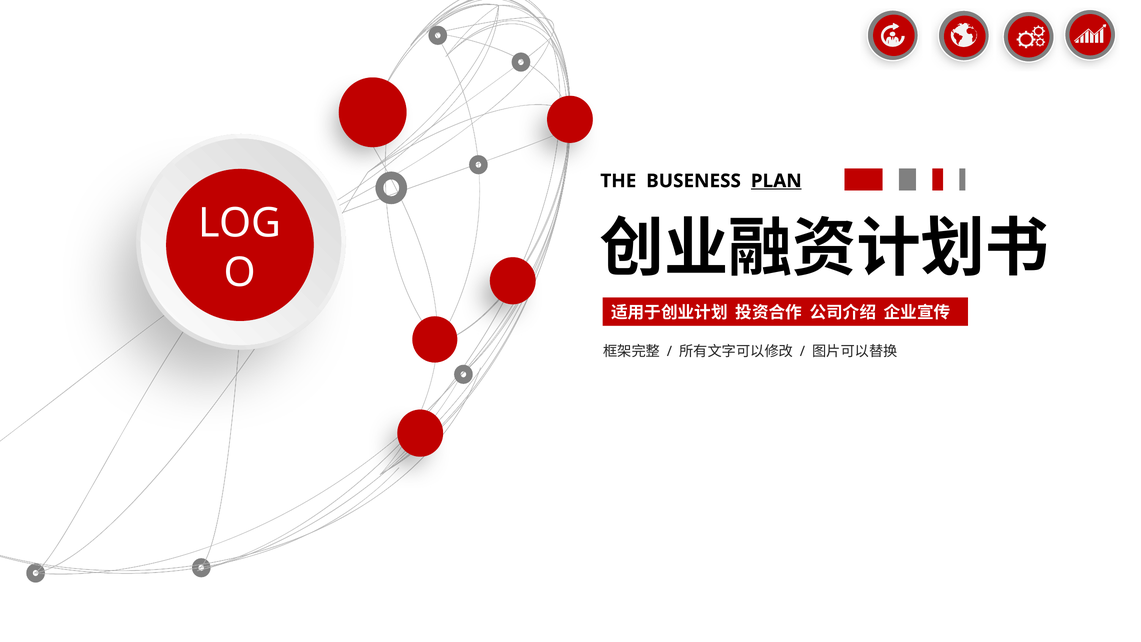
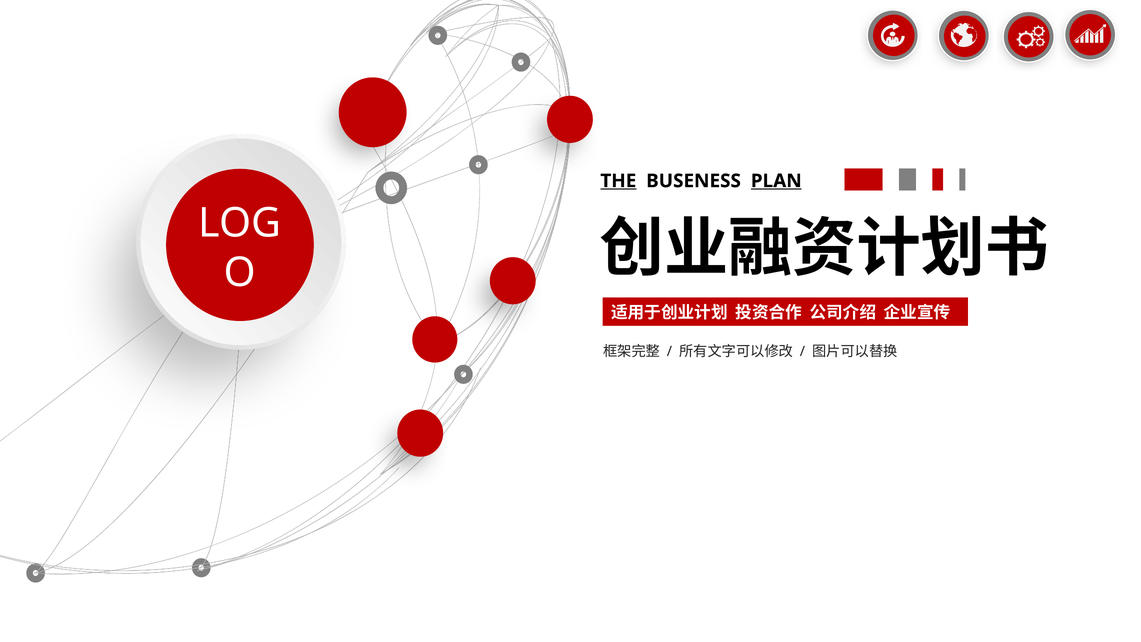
THE underline: none -> present
